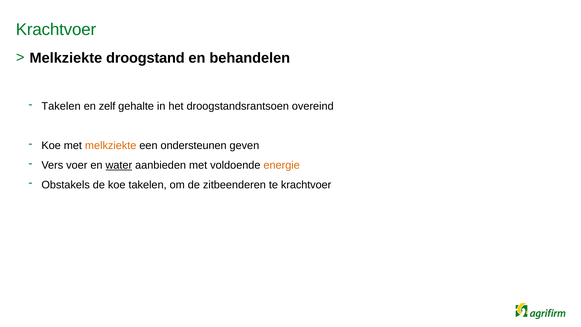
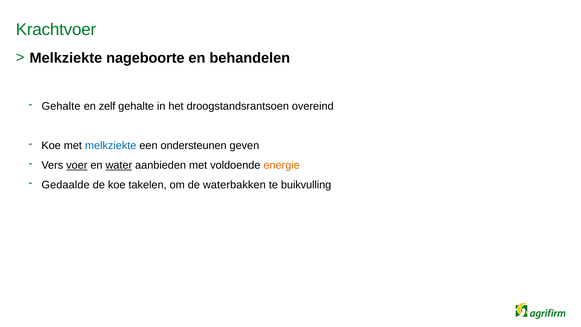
droogstand: droogstand -> nageboorte
Takelen at (61, 106): Takelen -> Gehalte
melkziekte at (111, 145) colour: orange -> blue
voer underline: none -> present
Obstakels: Obstakels -> Gedaalde
zitbeenderen: zitbeenderen -> waterbakken
te krachtvoer: krachtvoer -> buikvulling
